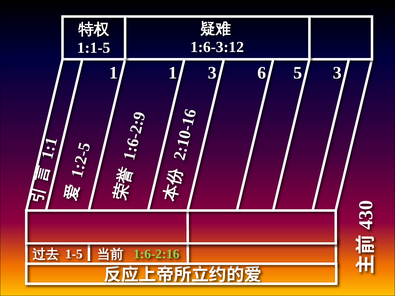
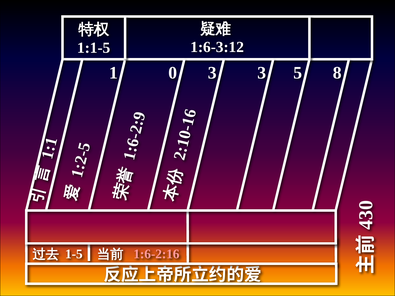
1 at (173, 73): 1 -> 0
3 6: 6 -> 3
5 3: 3 -> 8
1:6-2:16 colour: light green -> pink
